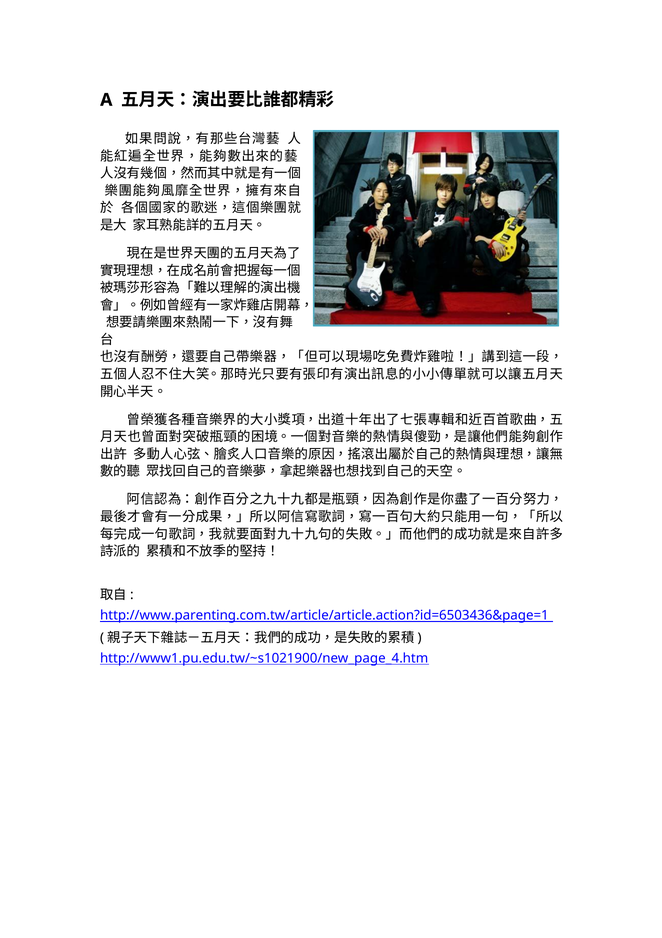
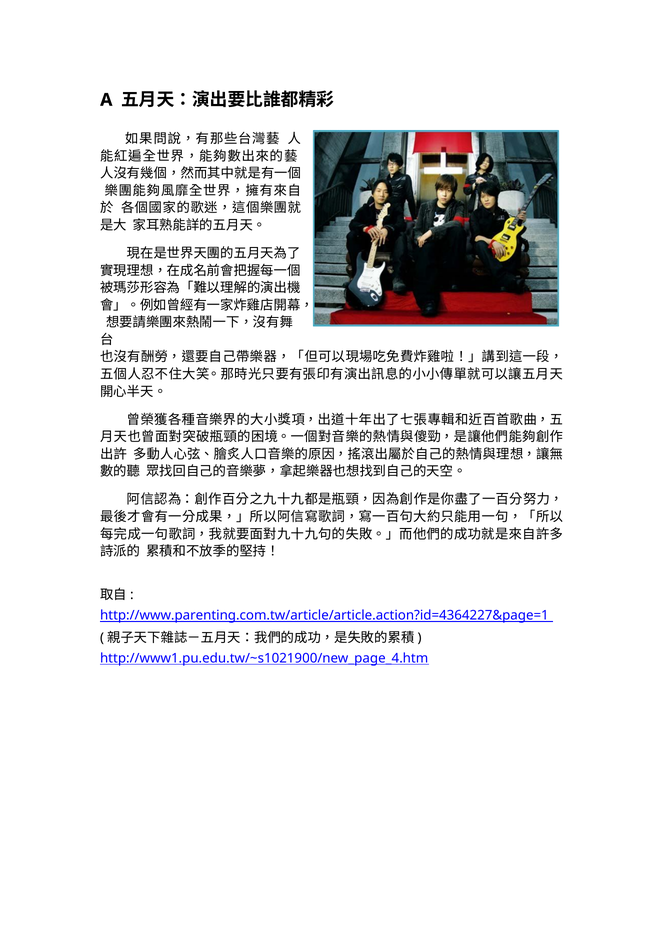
http://www.parenting.com.tw/article/article.action?id=6503436&page=1: http://www.parenting.com.tw/article/article.action?id=6503436&page=1 -> http://www.parenting.com.tw/article/article.action?id=4364227&page=1
